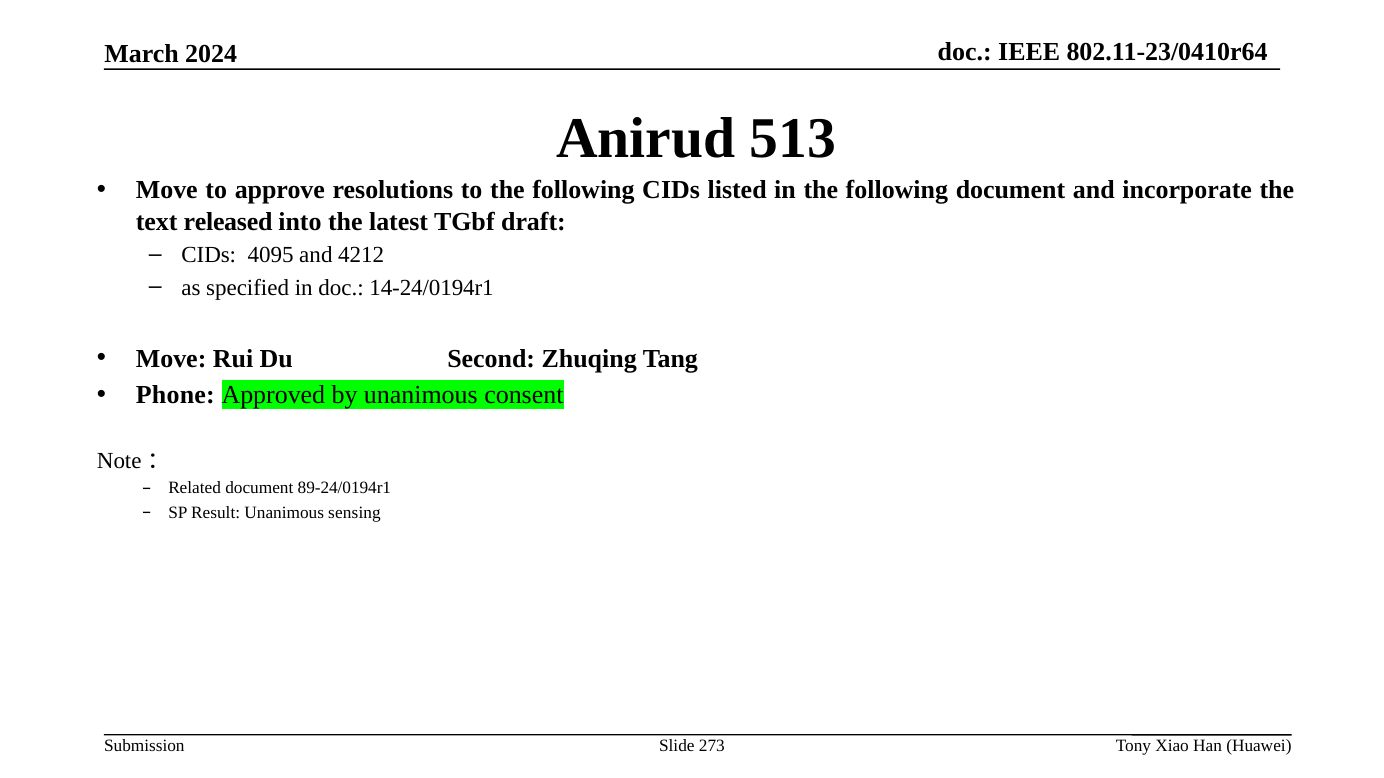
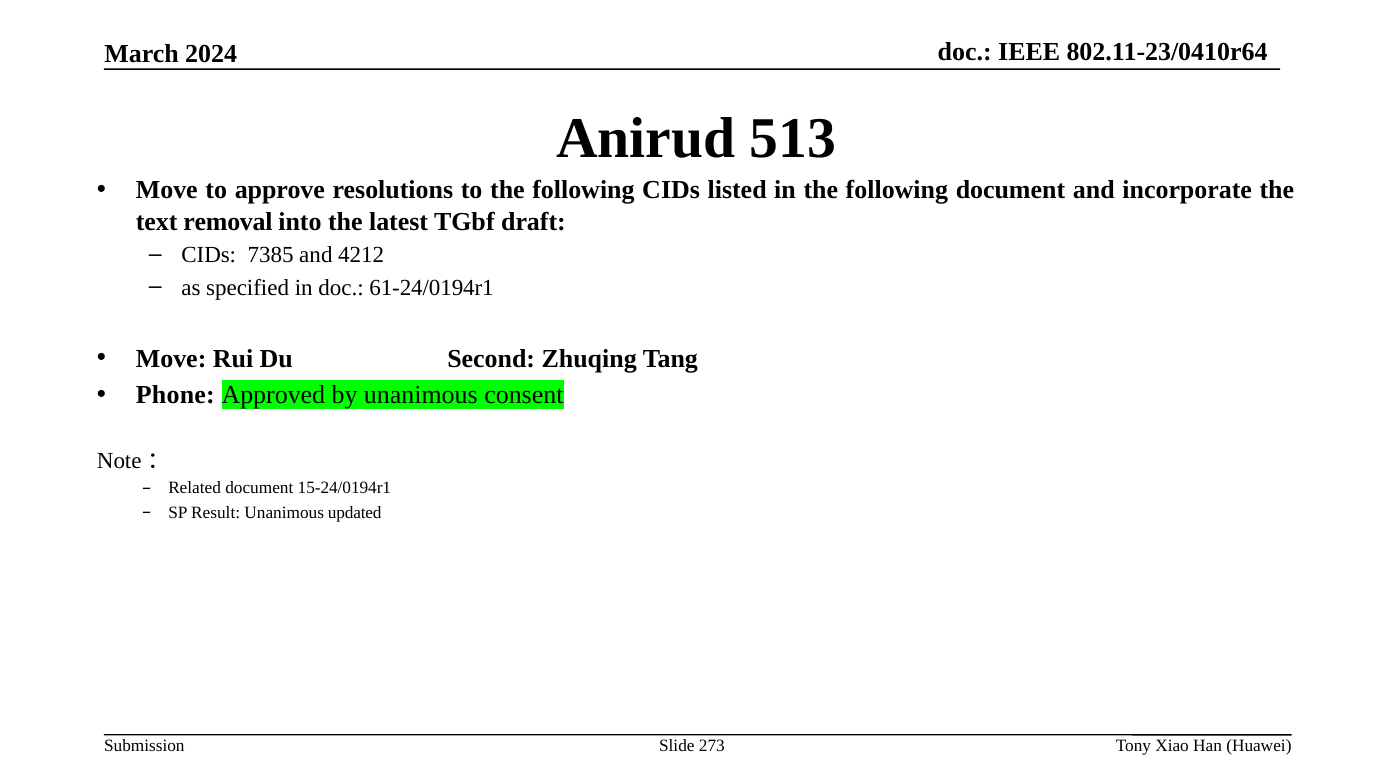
released: released -> removal
4095: 4095 -> 7385
14-24/0194r1: 14-24/0194r1 -> 61-24/0194r1
89-24/0194r1: 89-24/0194r1 -> 15-24/0194r1
sensing: sensing -> updated
